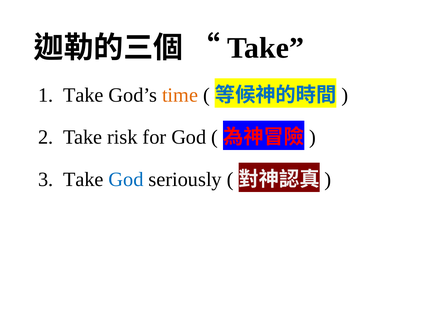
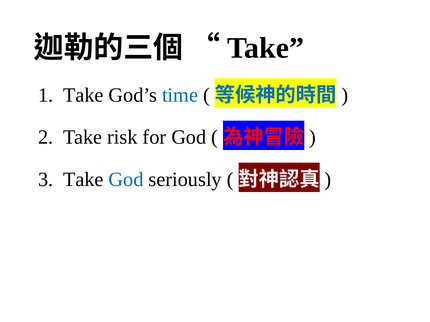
time colour: orange -> blue
